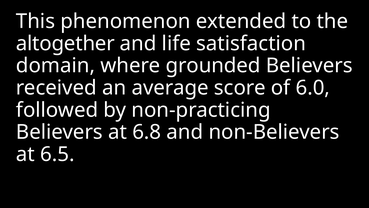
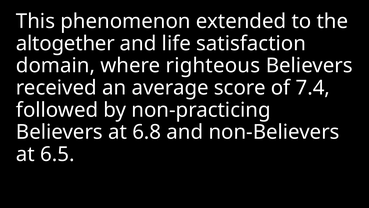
grounded: grounded -> righteous
6.0: 6.0 -> 7.4
